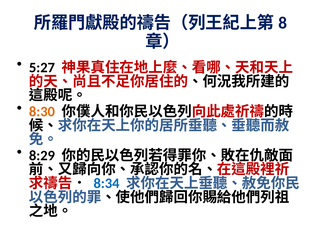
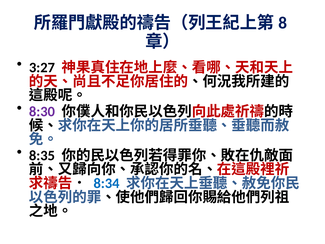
5:27: 5:27 -> 3:27
8:30 colour: orange -> purple
8:29: 8:29 -> 8:35
